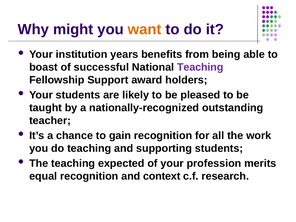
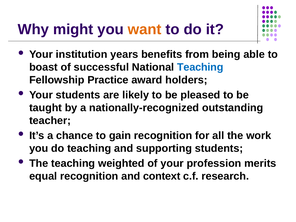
Teaching at (200, 67) colour: purple -> blue
Support: Support -> Practice
expected: expected -> weighted
